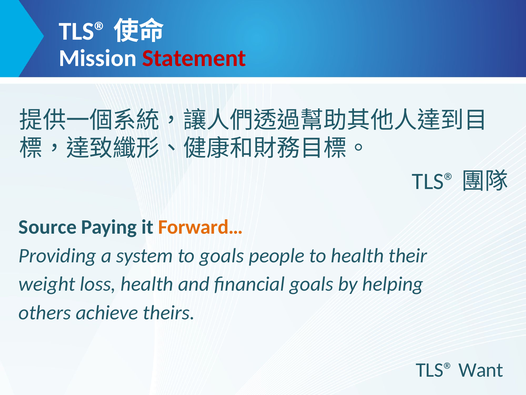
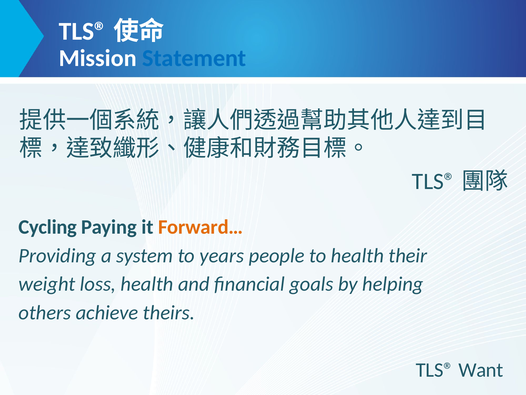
Statement colour: red -> blue
Source: Source -> Cycling
to goals: goals -> years
